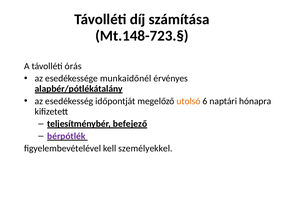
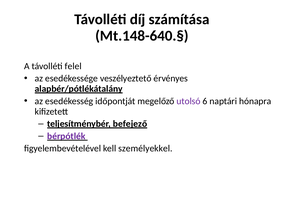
Mt.148-723.§: Mt.148-723.§ -> Mt.148-640.§
órás: órás -> felel
munkaidőnél: munkaidőnél -> veszélyeztető
utolsó colour: orange -> purple
